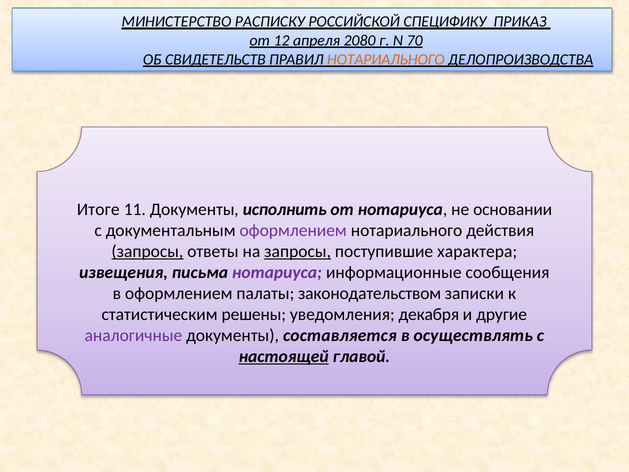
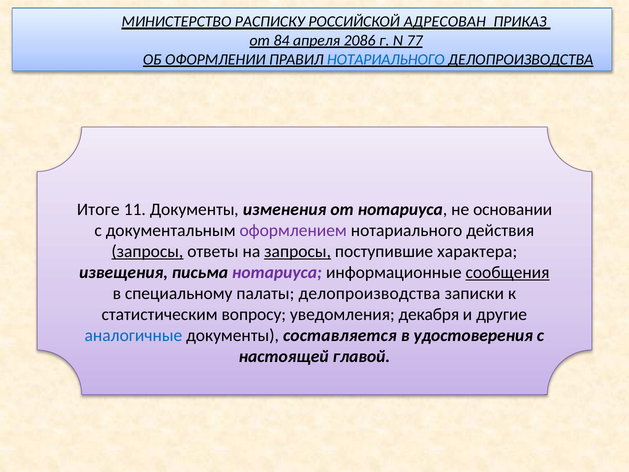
СПЕЦИФИКУ: СПЕЦИФИКУ -> АДРЕСОВАН
12: 12 -> 84
2080: 2080 -> 2086
70: 70 -> 77
СВИДЕТЕЛЬСТВ: СВИДЕТЕЛЬСТВ -> ОФОРМЛЕНИИ
НОТАРИАЛЬНОГО at (386, 59) colour: orange -> blue
исполнить: исполнить -> изменения
сообщения underline: none -> present
в оформлением: оформлением -> специальному
палаты законодательством: законодательством -> делопроизводства
решены: решены -> вопросу
аналогичные colour: purple -> blue
осуществлять: осуществлять -> удостоверения
настоящей underline: present -> none
